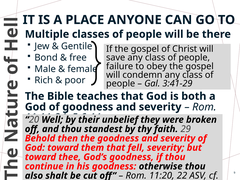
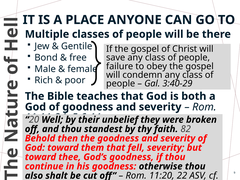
3:41-29: 3:41-29 -> 3:40-29
29: 29 -> 82
